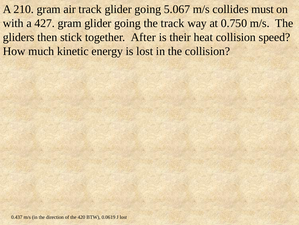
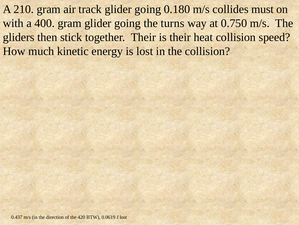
5.067: 5.067 -> 0.180
427: 427 -> 400
the track: track -> turns
together After: After -> Their
